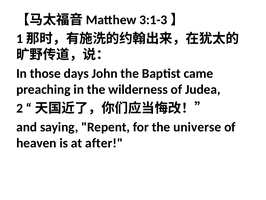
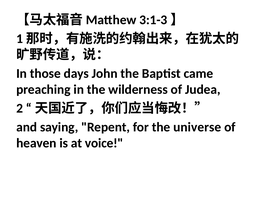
after: after -> voice
